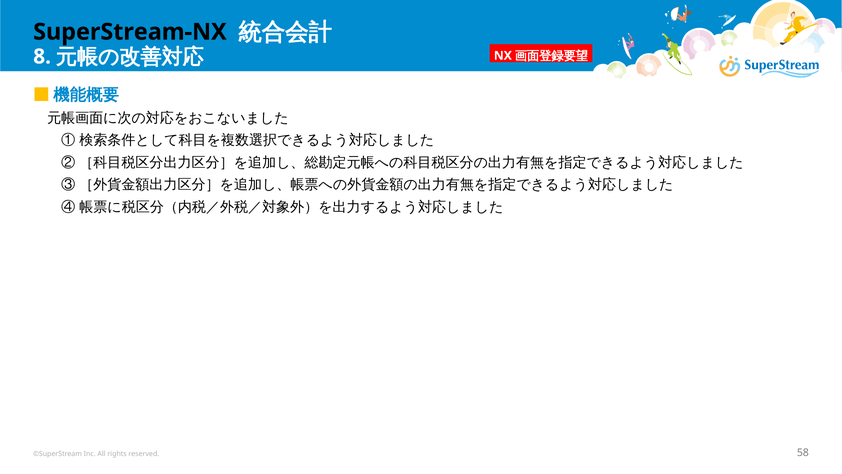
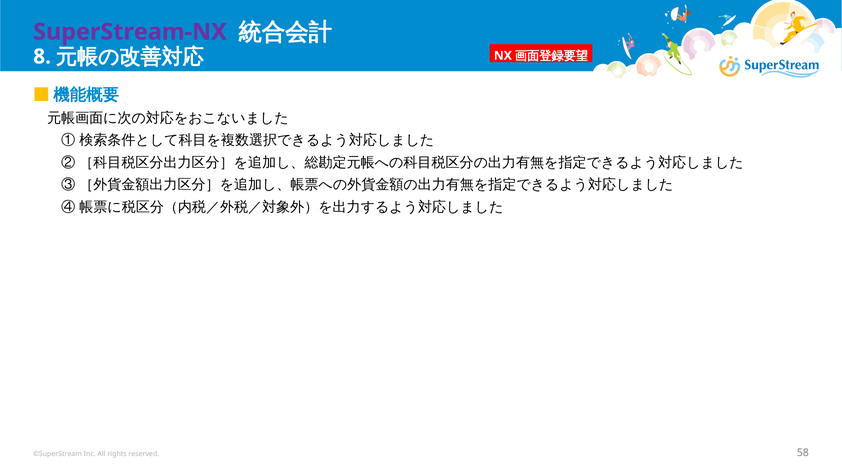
SuperStream-NX colour: black -> purple
